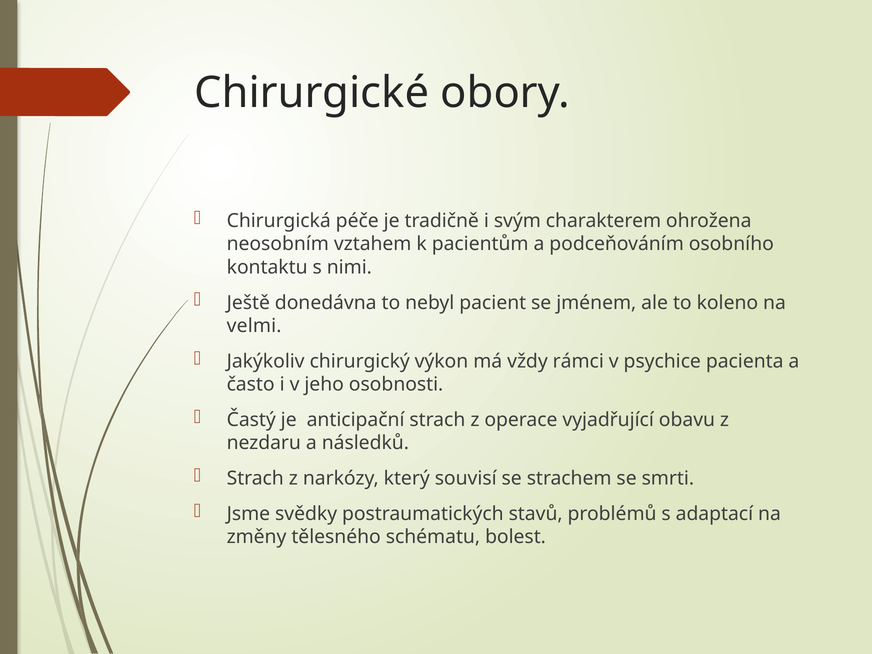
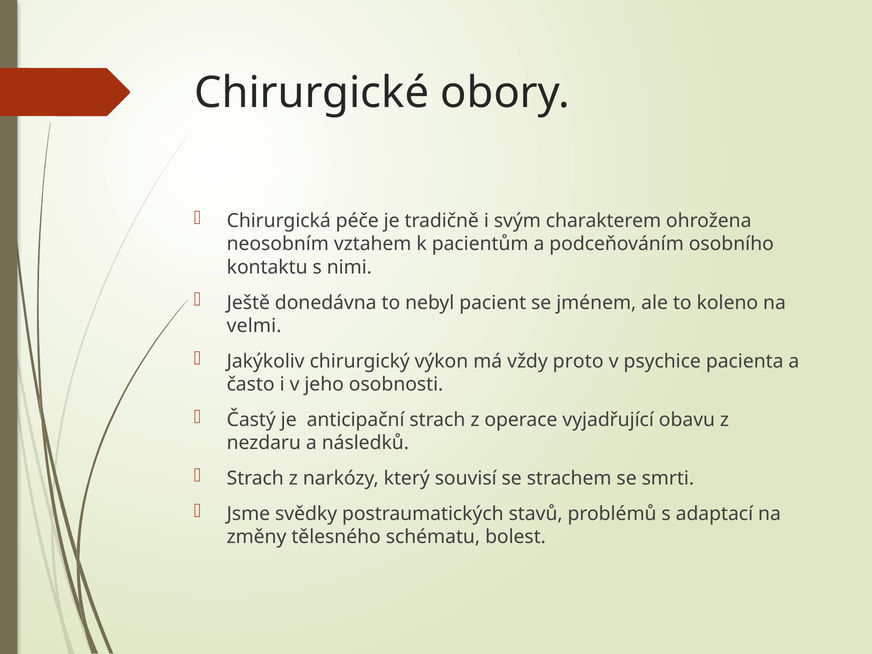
rámci: rámci -> proto
